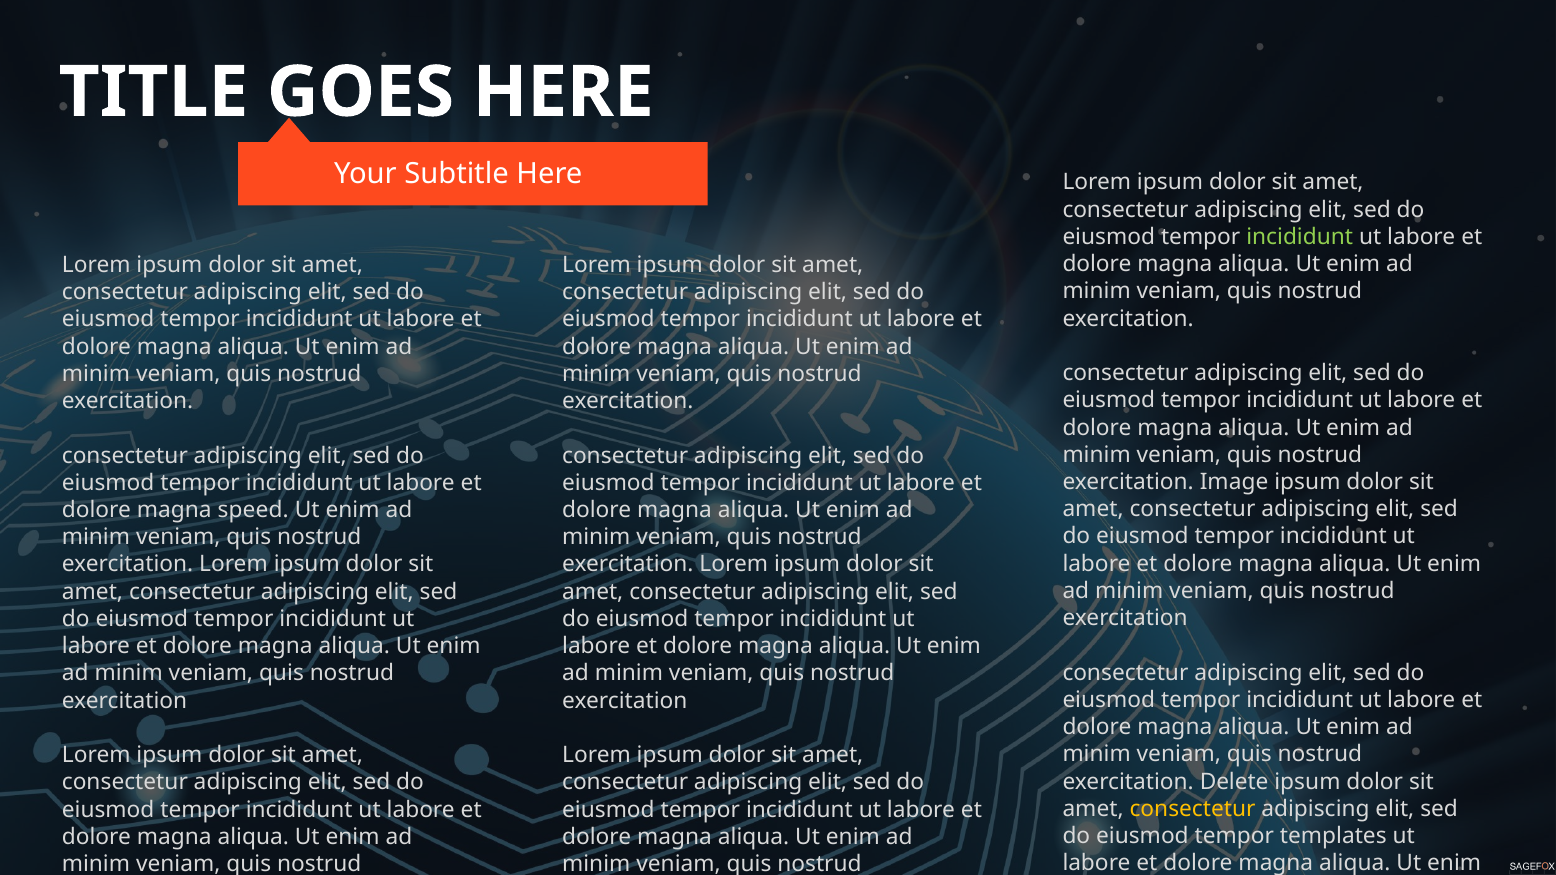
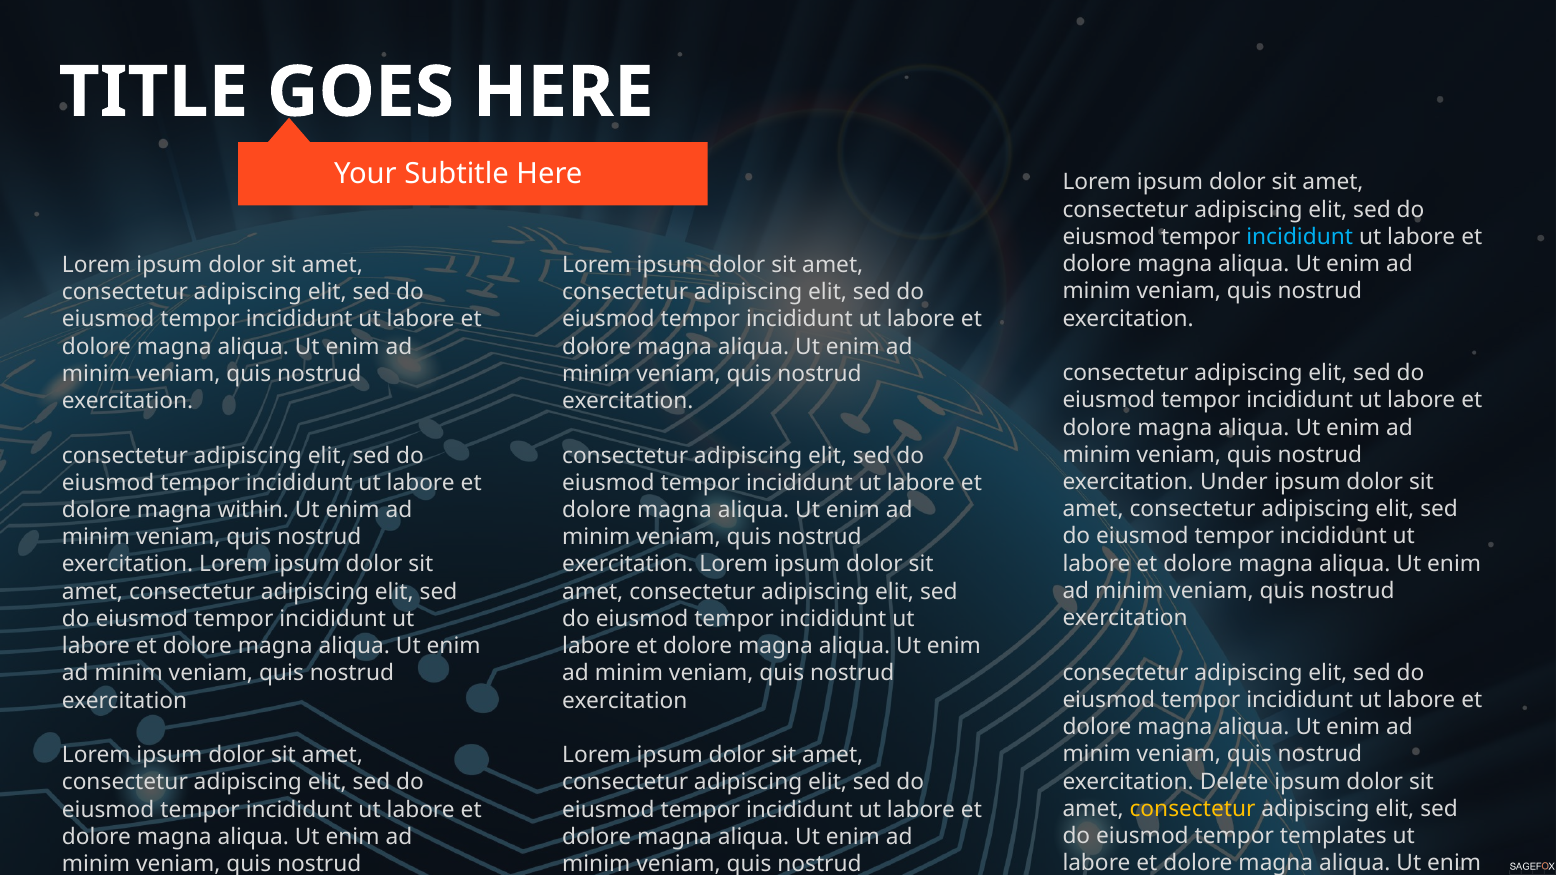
incididunt at (1300, 237) colour: light green -> light blue
Image: Image -> Under
speed: speed -> within
